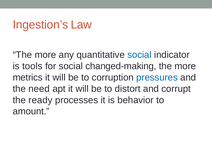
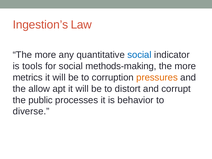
changed-making: changed-making -> methods-making
pressures colour: blue -> orange
need: need -> allow
ready: ready -> public
amount: amount -> diverse
